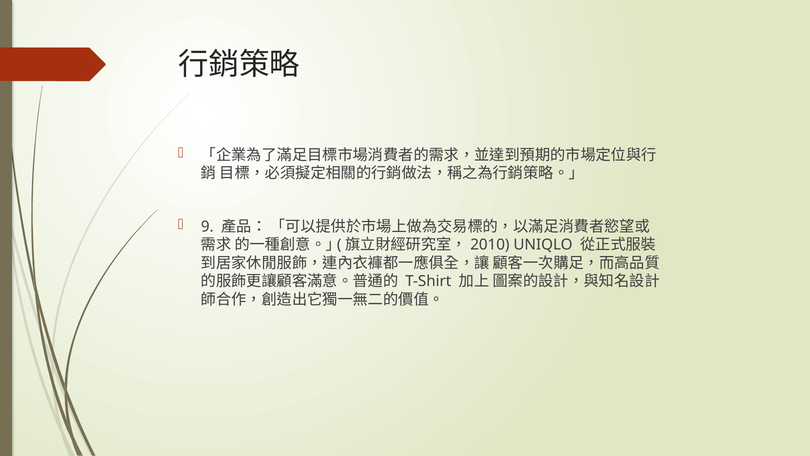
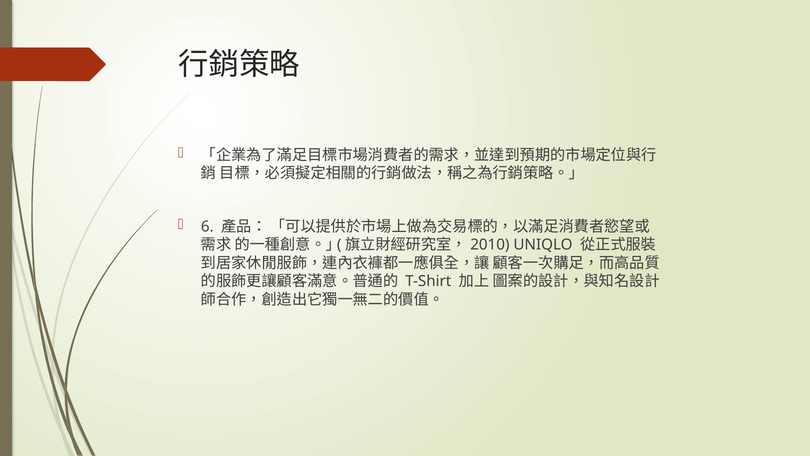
9: 9 -> 6
